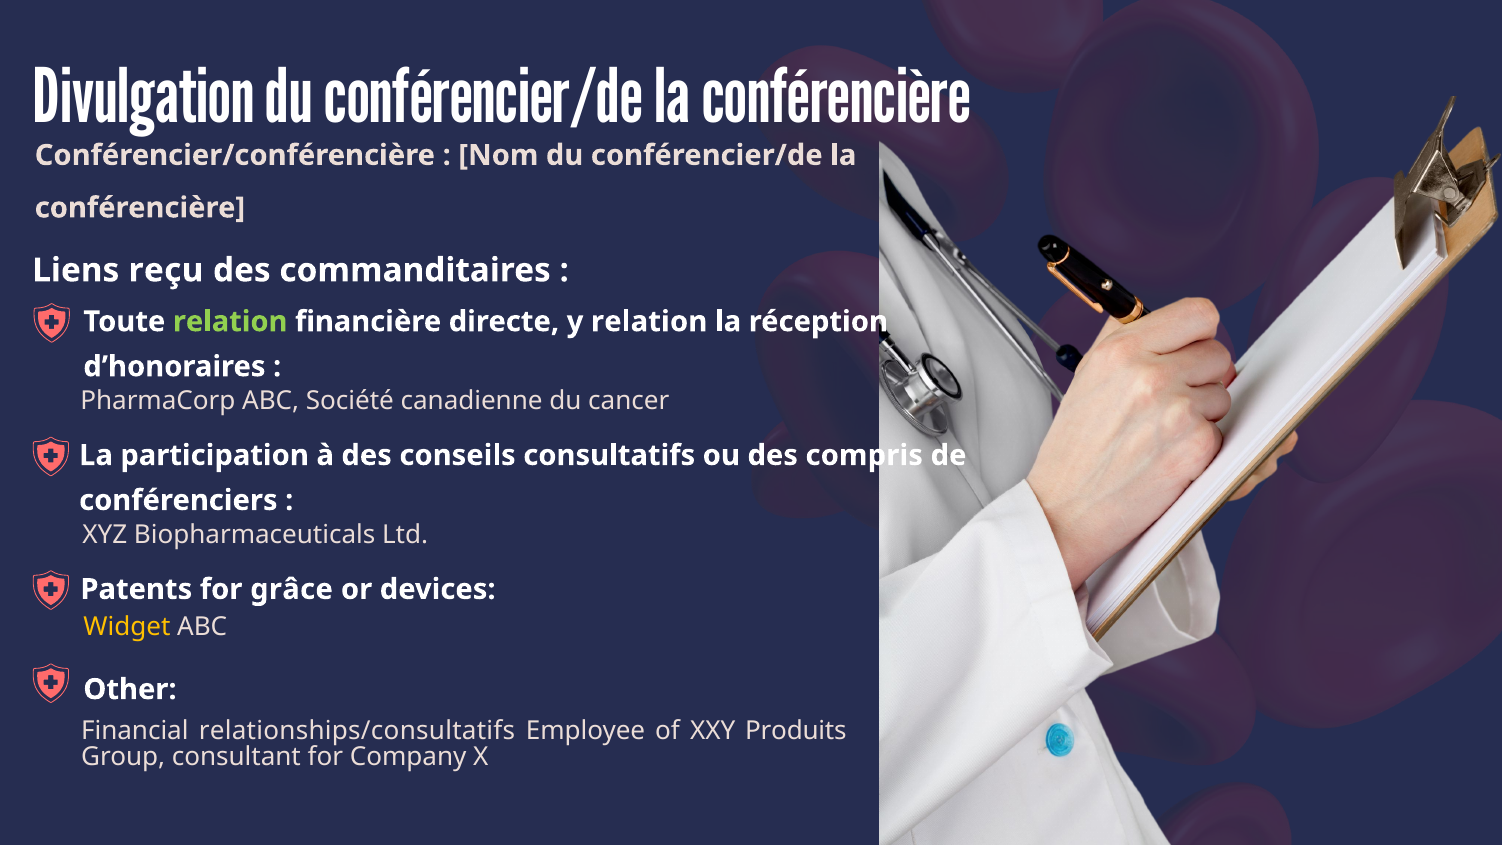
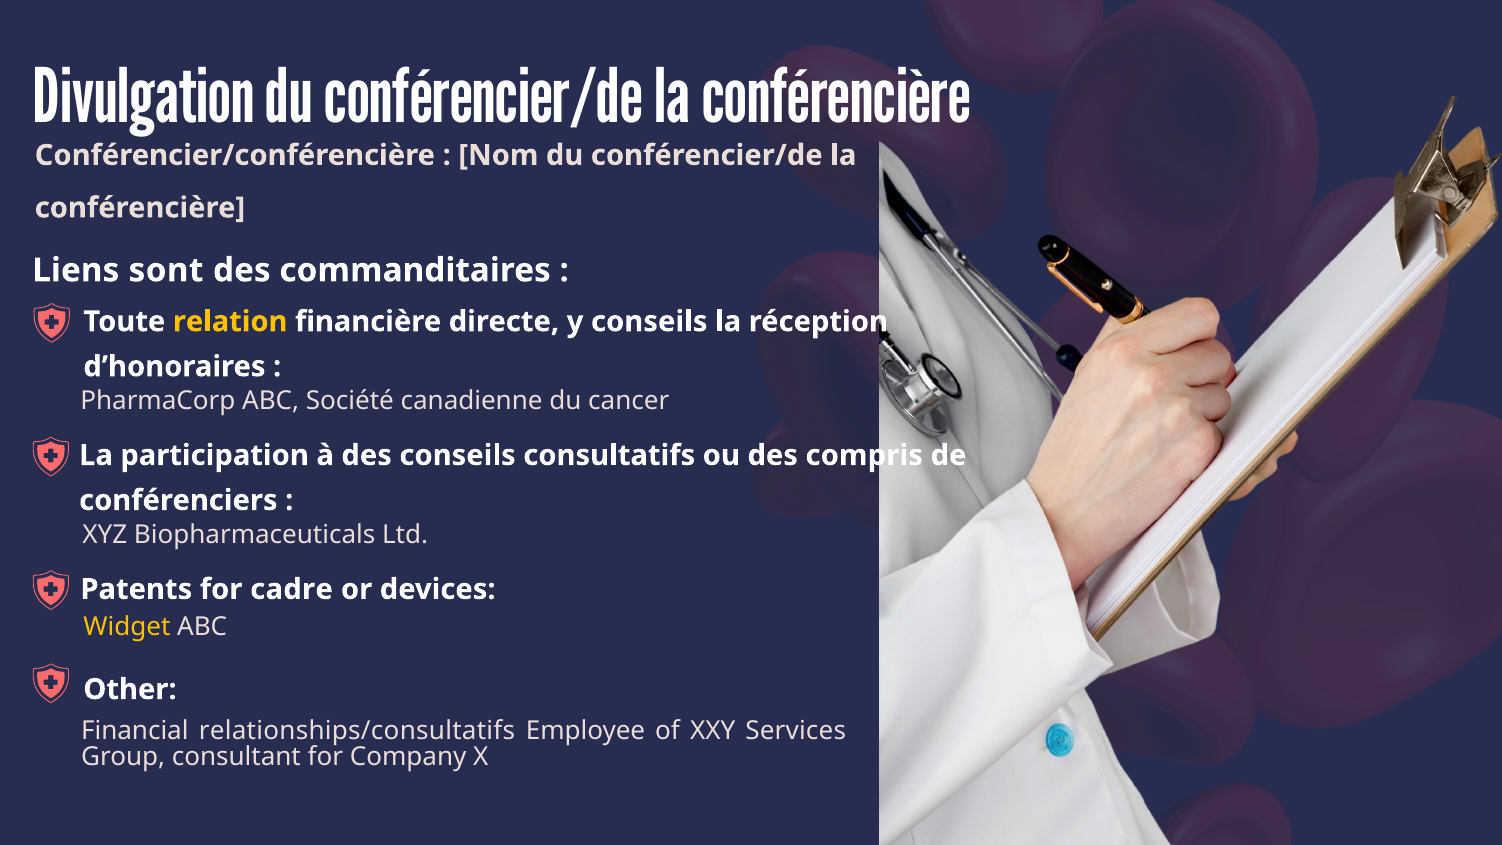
reçu: reçu -> sont
relation at (230, 322) colour: light green -> yellow
y relation: relation -> conseils
grâce: grâce -> cadre
Produits: Produits -> Services
